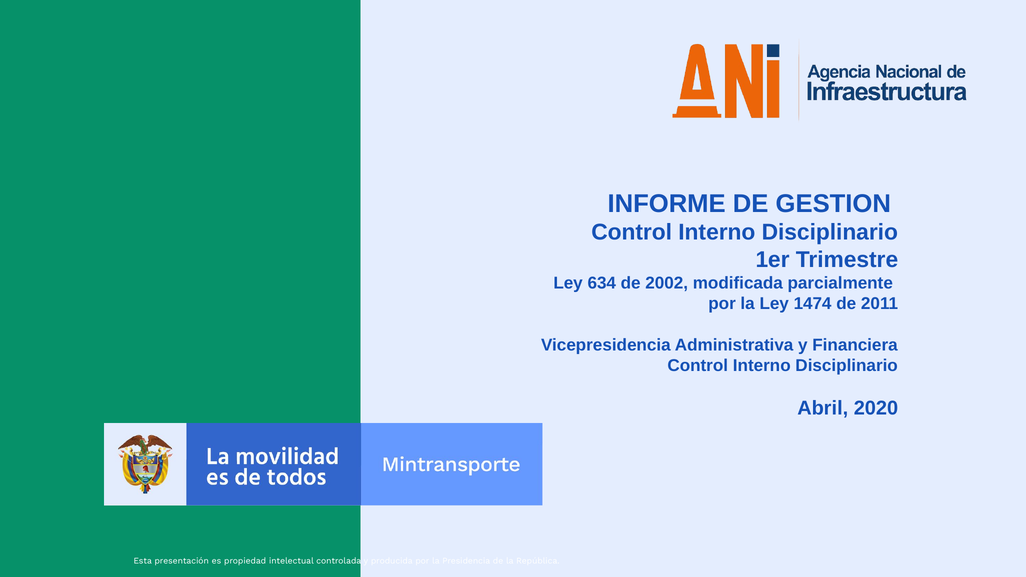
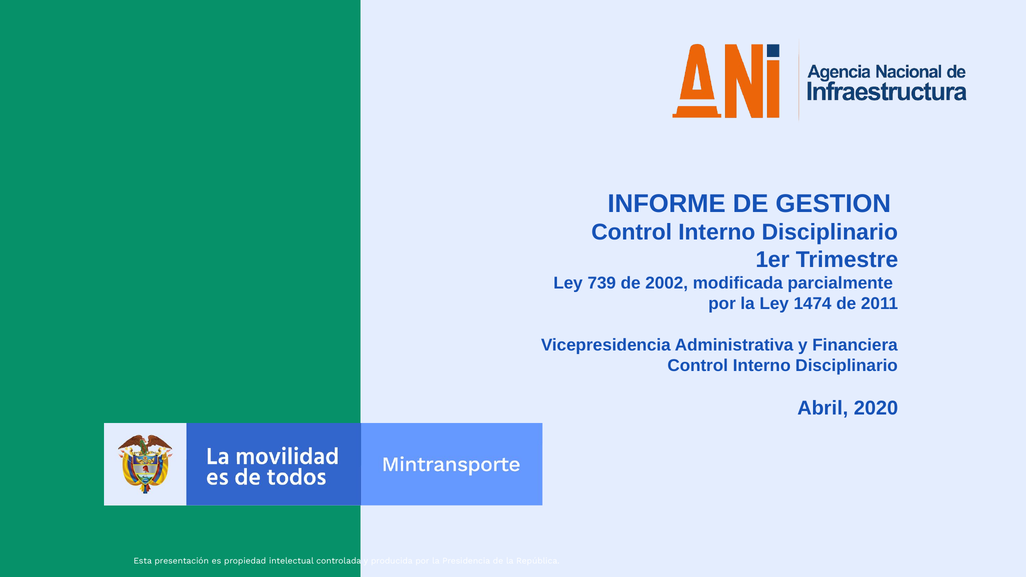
634: 634 -> 739
